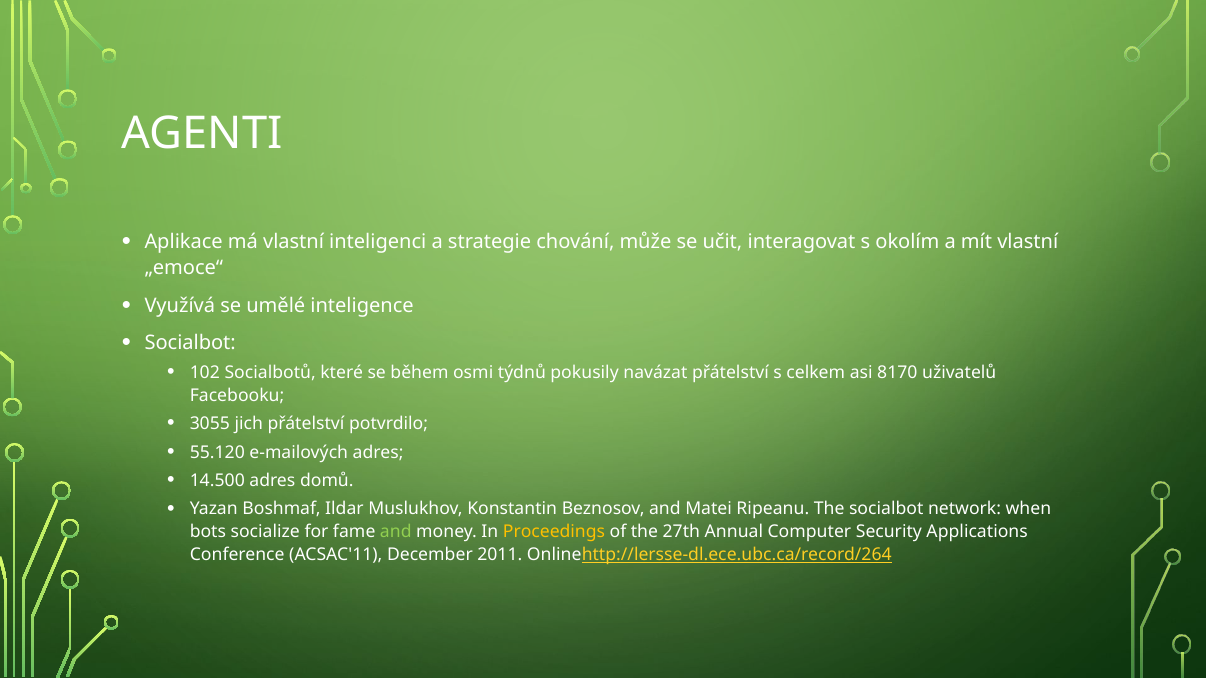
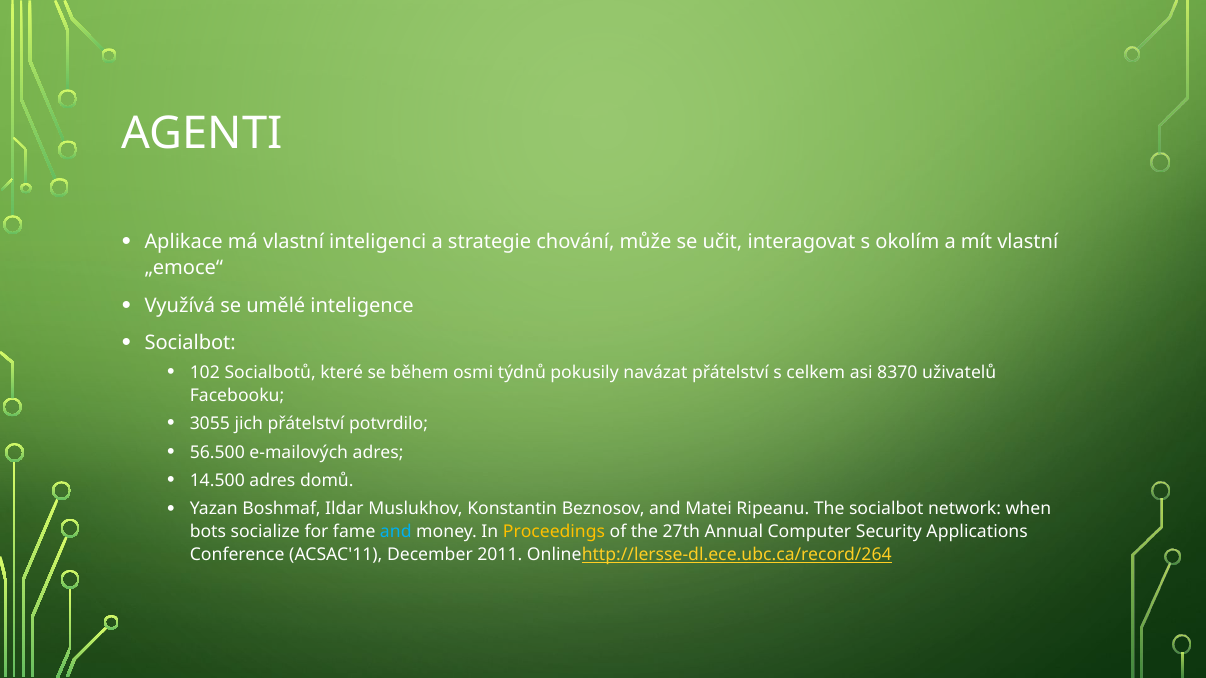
8170: 8170 -> 8370
55.120: 55.120 -> 56.500
and at (396, 532) colour: light green -> light blue
